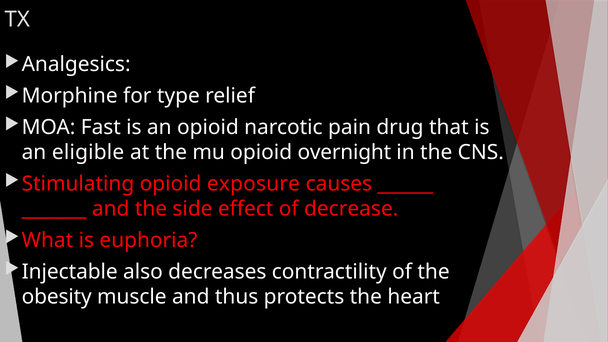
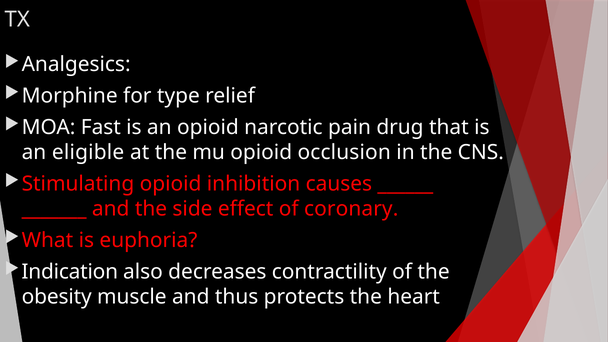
overnight: overnight -> occlusion
exposure: exposure -> inhibition
decrease: decrease -> coronary
Injectable: Injectable -> Indication
